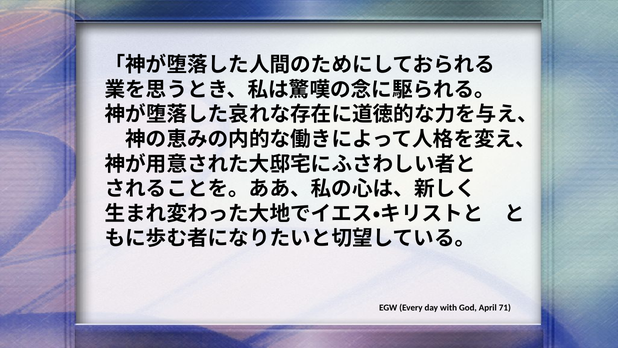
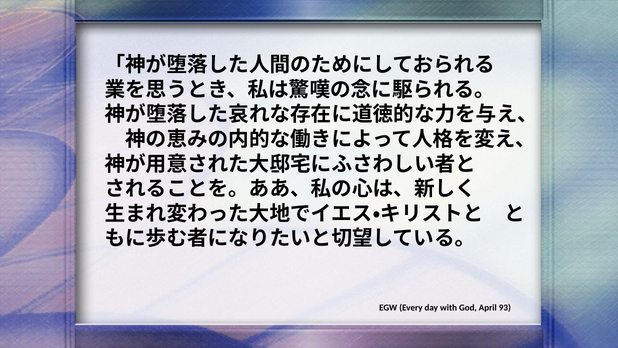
71: 71 -> 93
